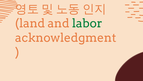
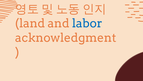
labor colour: green -> blue
